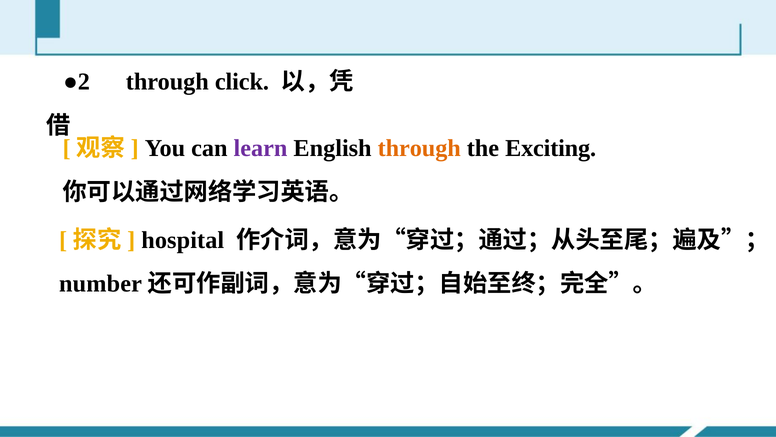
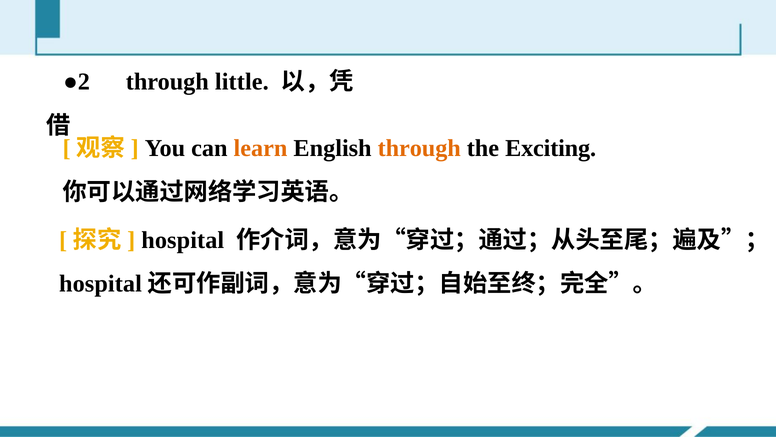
click: click -> little
learn colour: purple -> orange
number at (100, 284): number -> hospital
